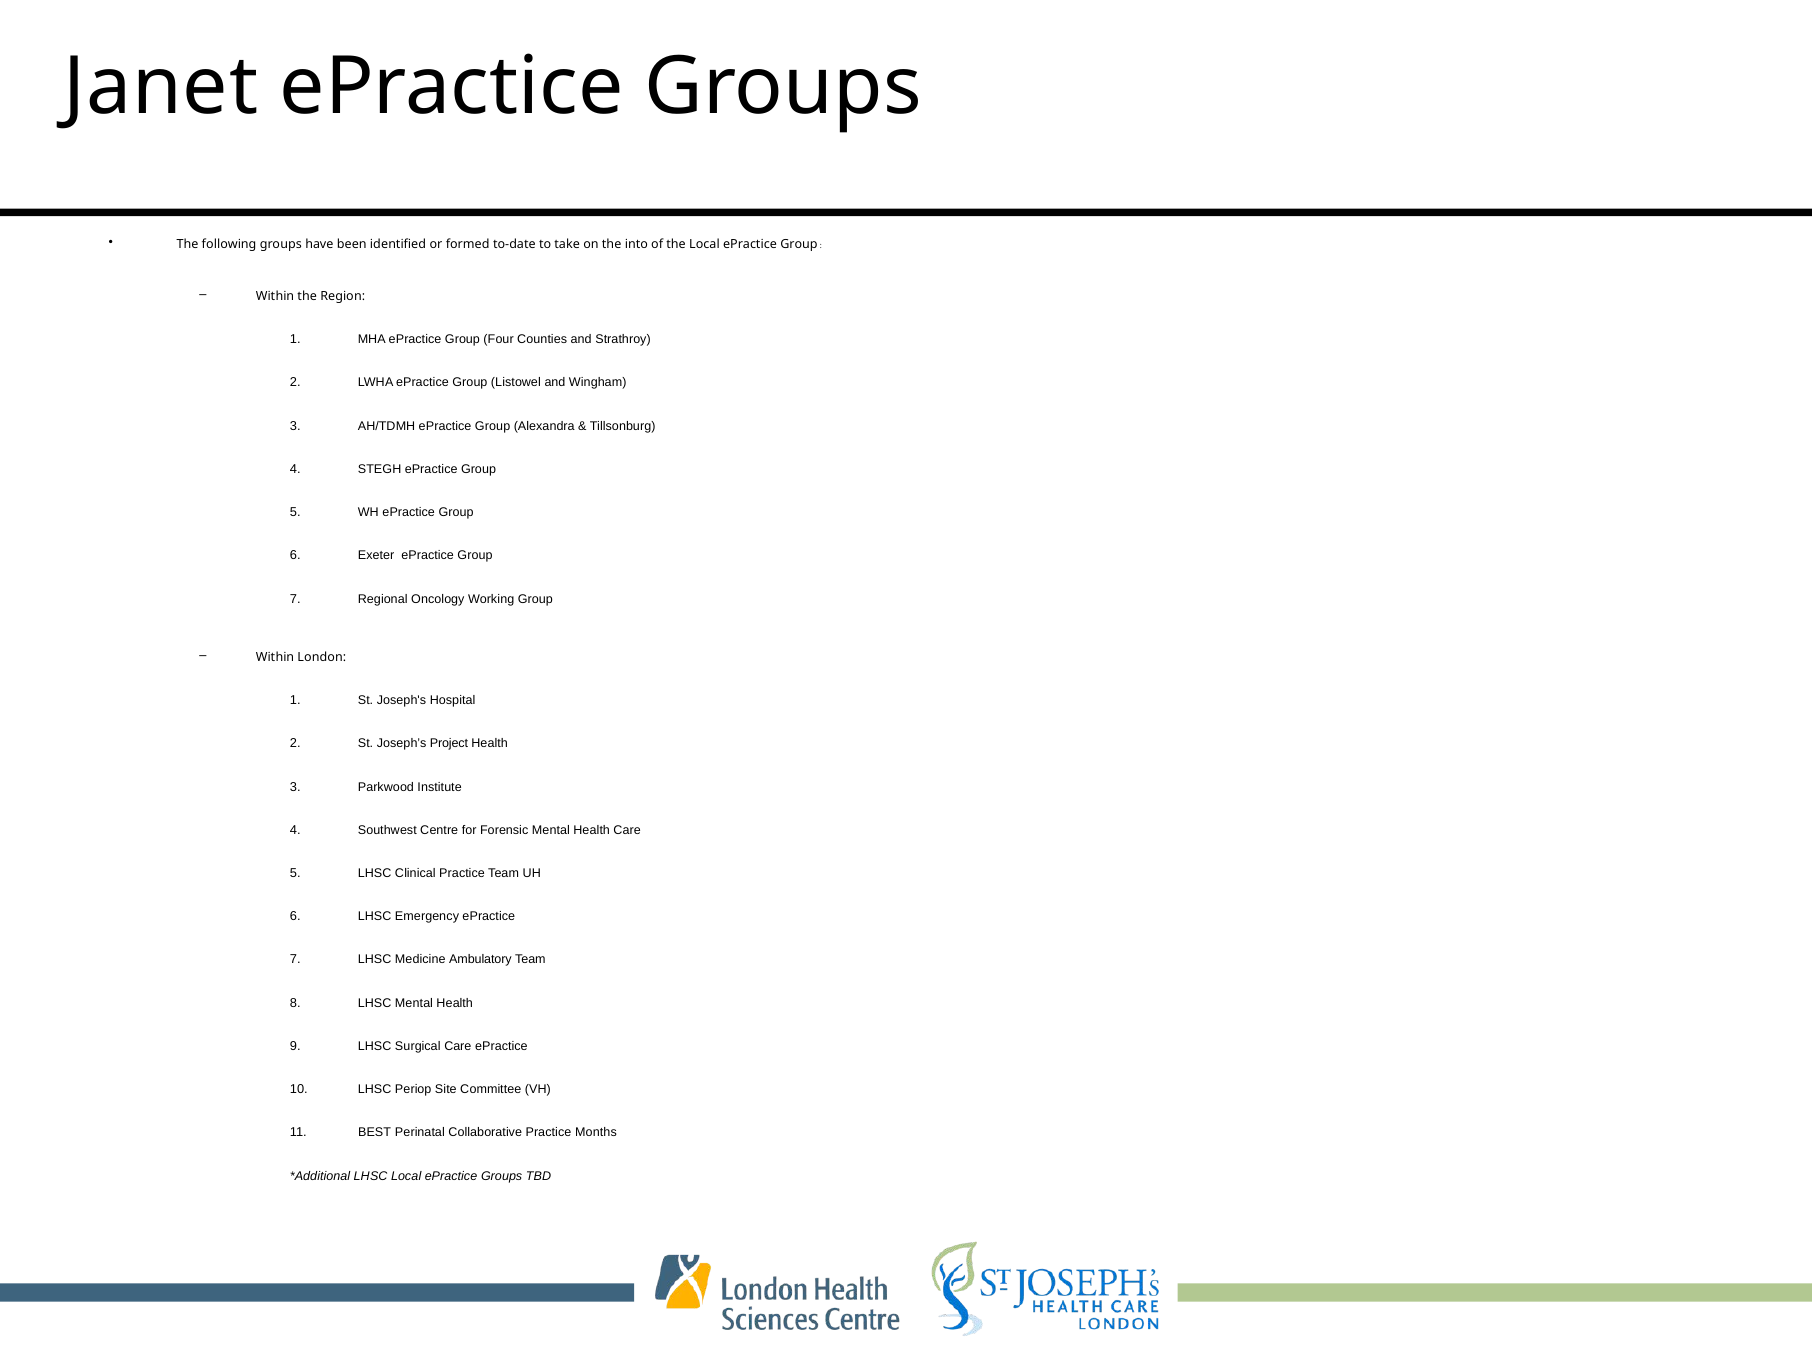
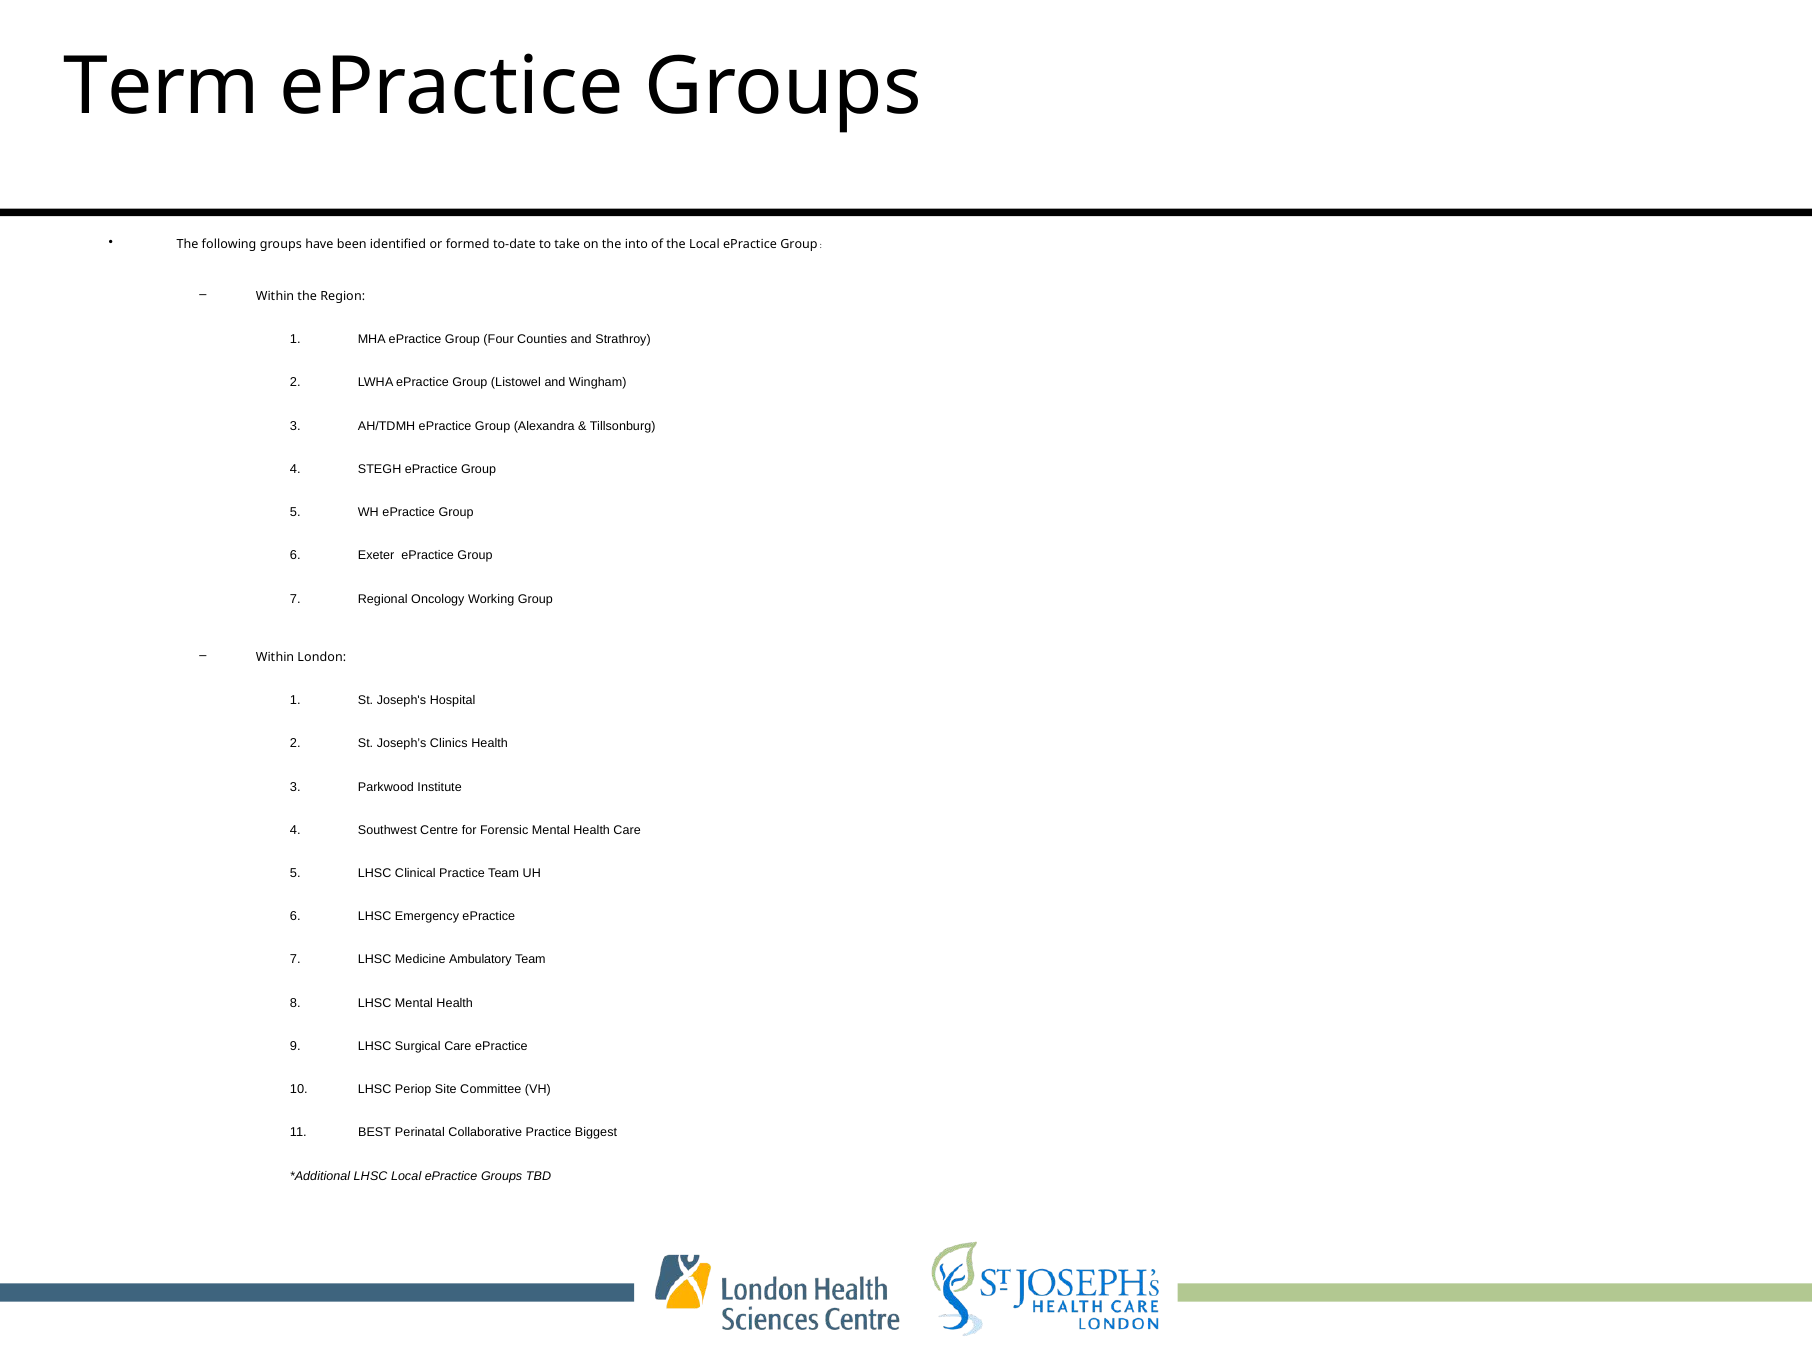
Janet: Janet -> Term
Project: Project -> Clinics
Months: Months -> Biggest
